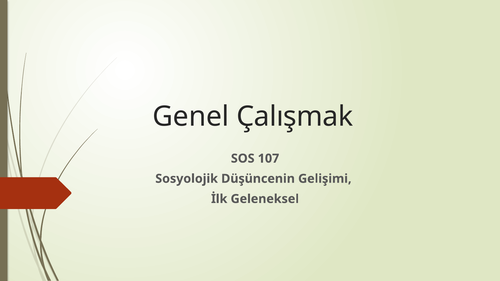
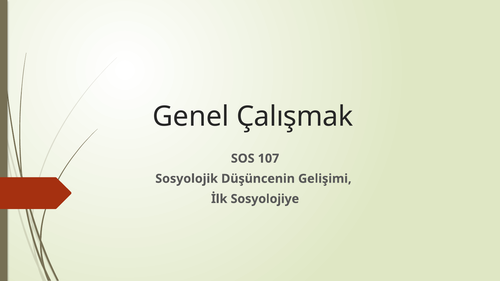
Geleneksel: Geleneksel -> Sosyolojiye
